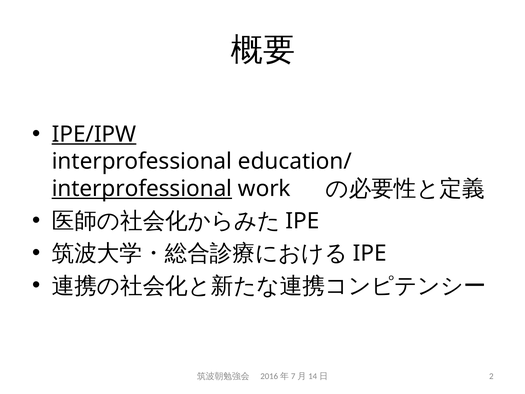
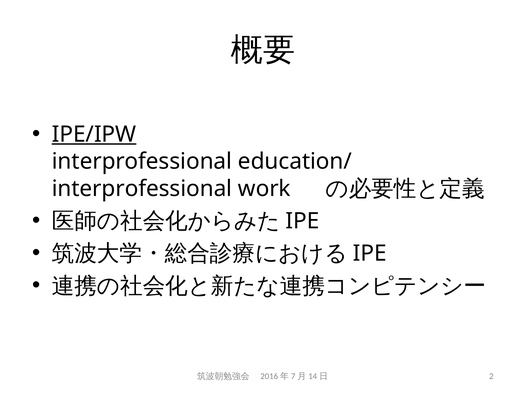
interprofessional at (142, 189) underline: present -> none
